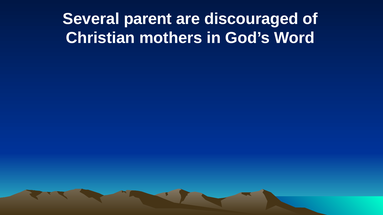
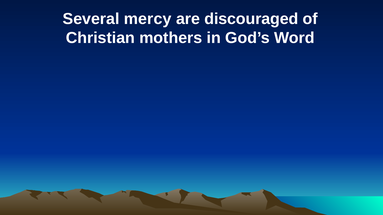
parent: parent -> mercy
